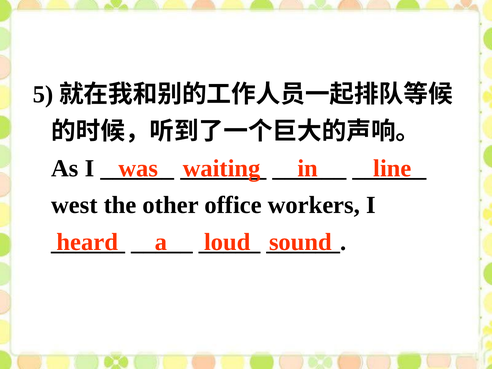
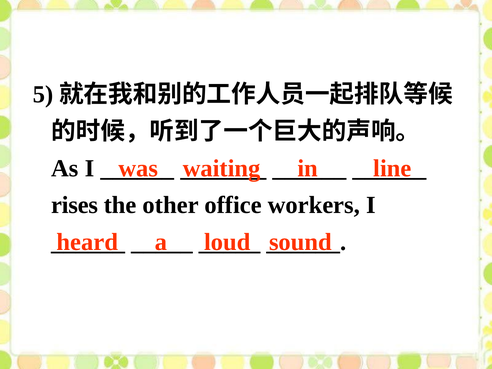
west: west -> rises
